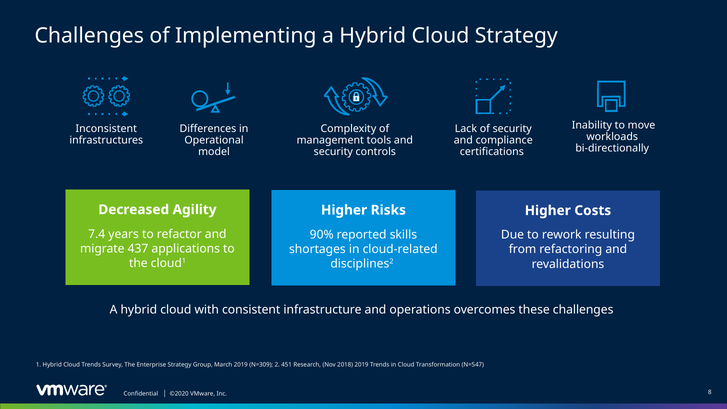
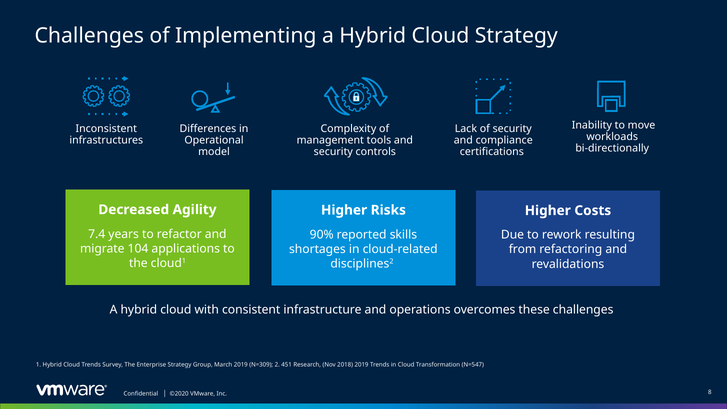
437: 437 -> 104
